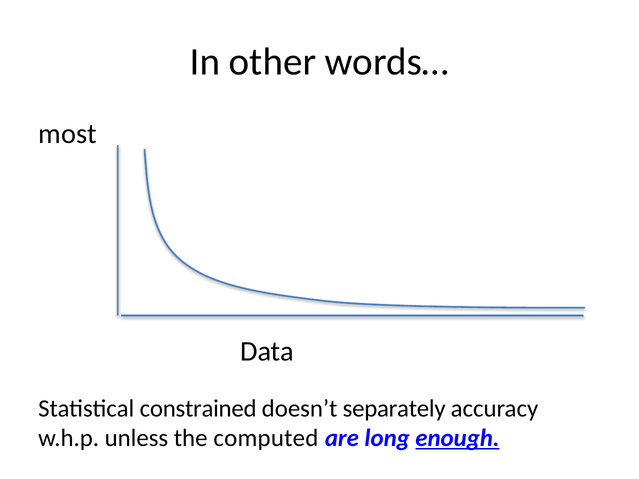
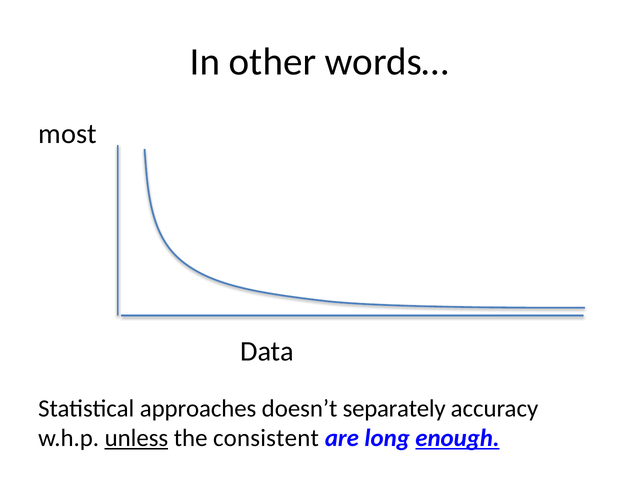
constrained: constrained -> approaches
unless underline: none -> present
computed: computed -> consistent
